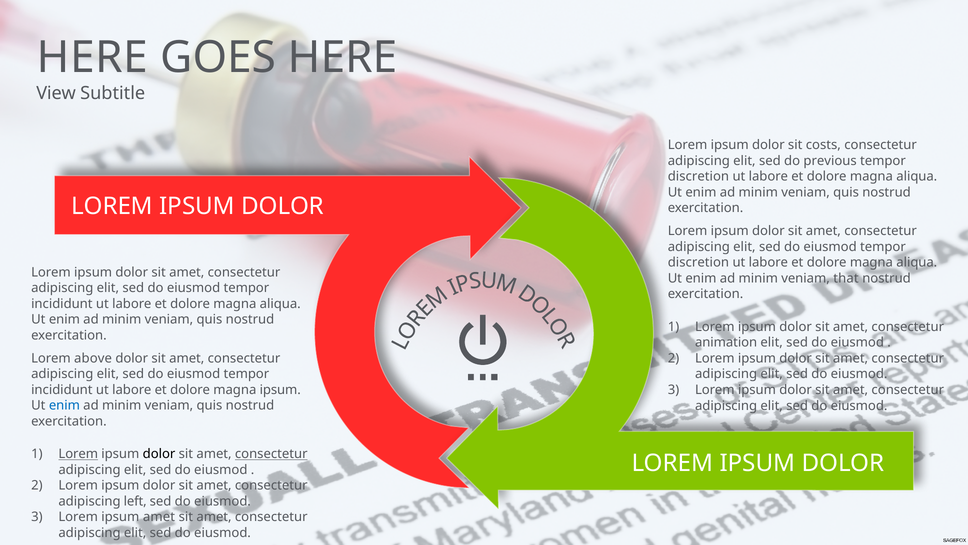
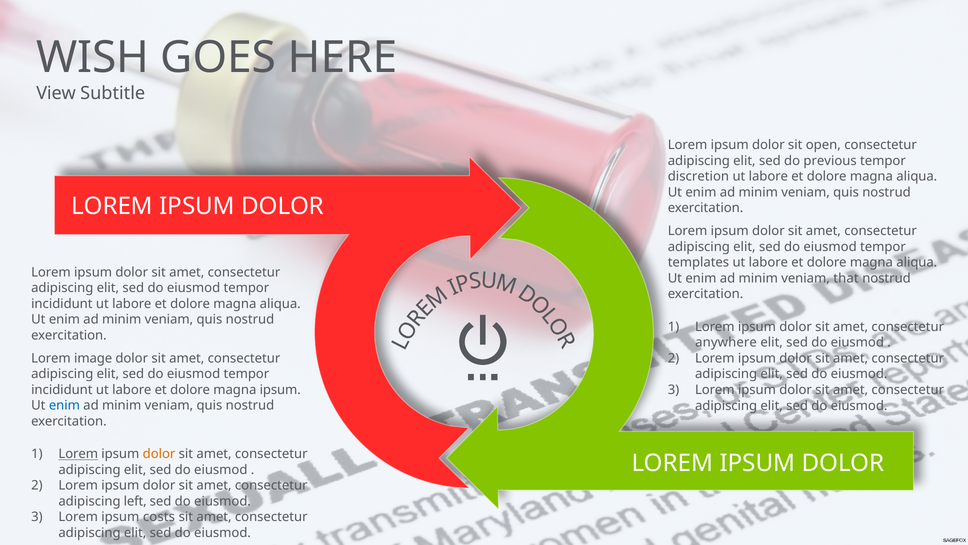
HERE at (92, 57): HERE -> WISH
costs: costs -> open
discretion at (698, 262): discretion -> templates
animation: animation -> anywhere
above: above -> image
dolor at (159, 454) colour: black -> orange
consectetur at (271, 454) underline: present -> none
ipsum amet: amet -> costs
